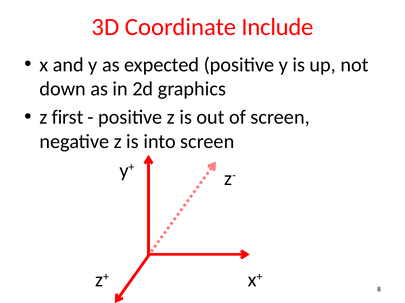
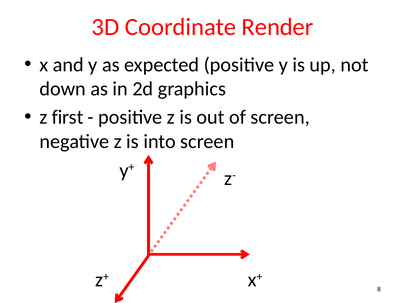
Include: Include -> Render
